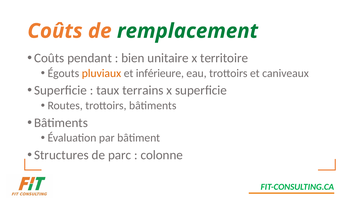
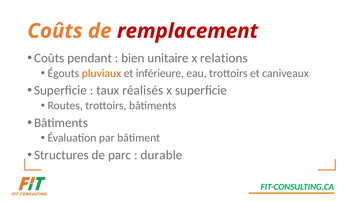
remplacement colour: green -> red
territoire: territoire -> relations
terrains: terrains -> réalisés
colonne: colonne -> durable
